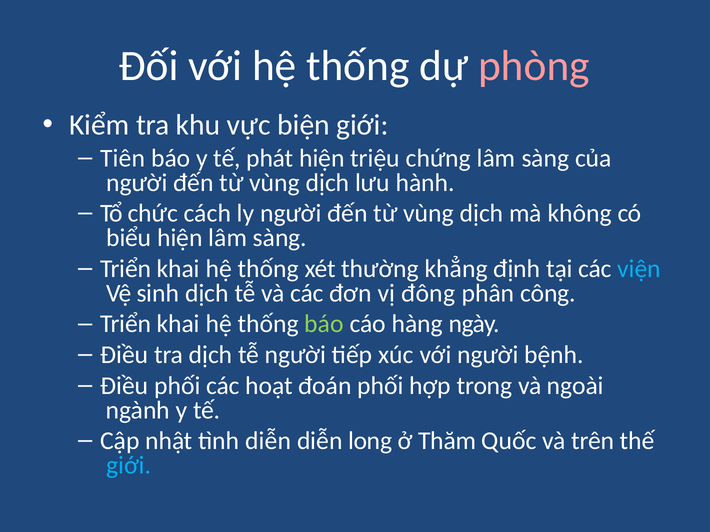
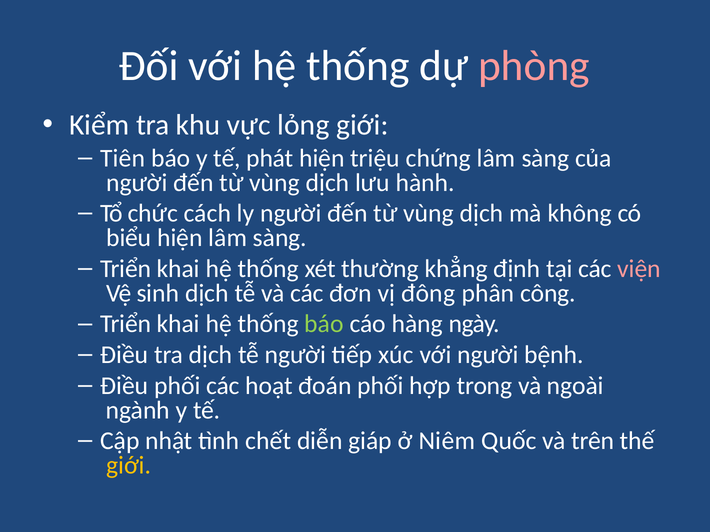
biện: biện -> lỏng
viện colour: light blue -> pink
tình diễn: diễn -> chết
long: long -> giáp
Thăm: Thăm -> Niêm
giới at (129, 466) colour: light blue -> yellow
